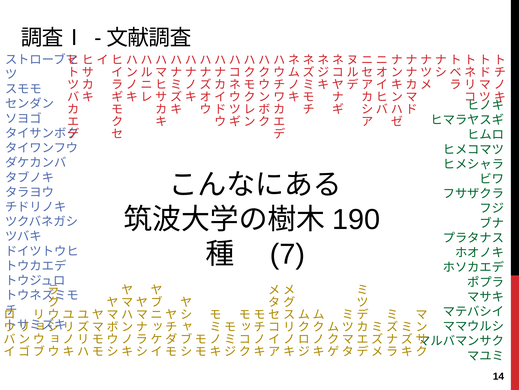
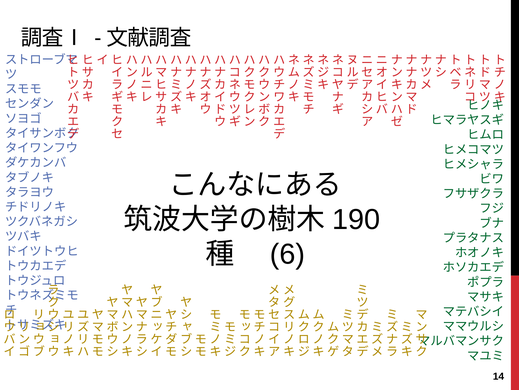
7: 7 -> 6
